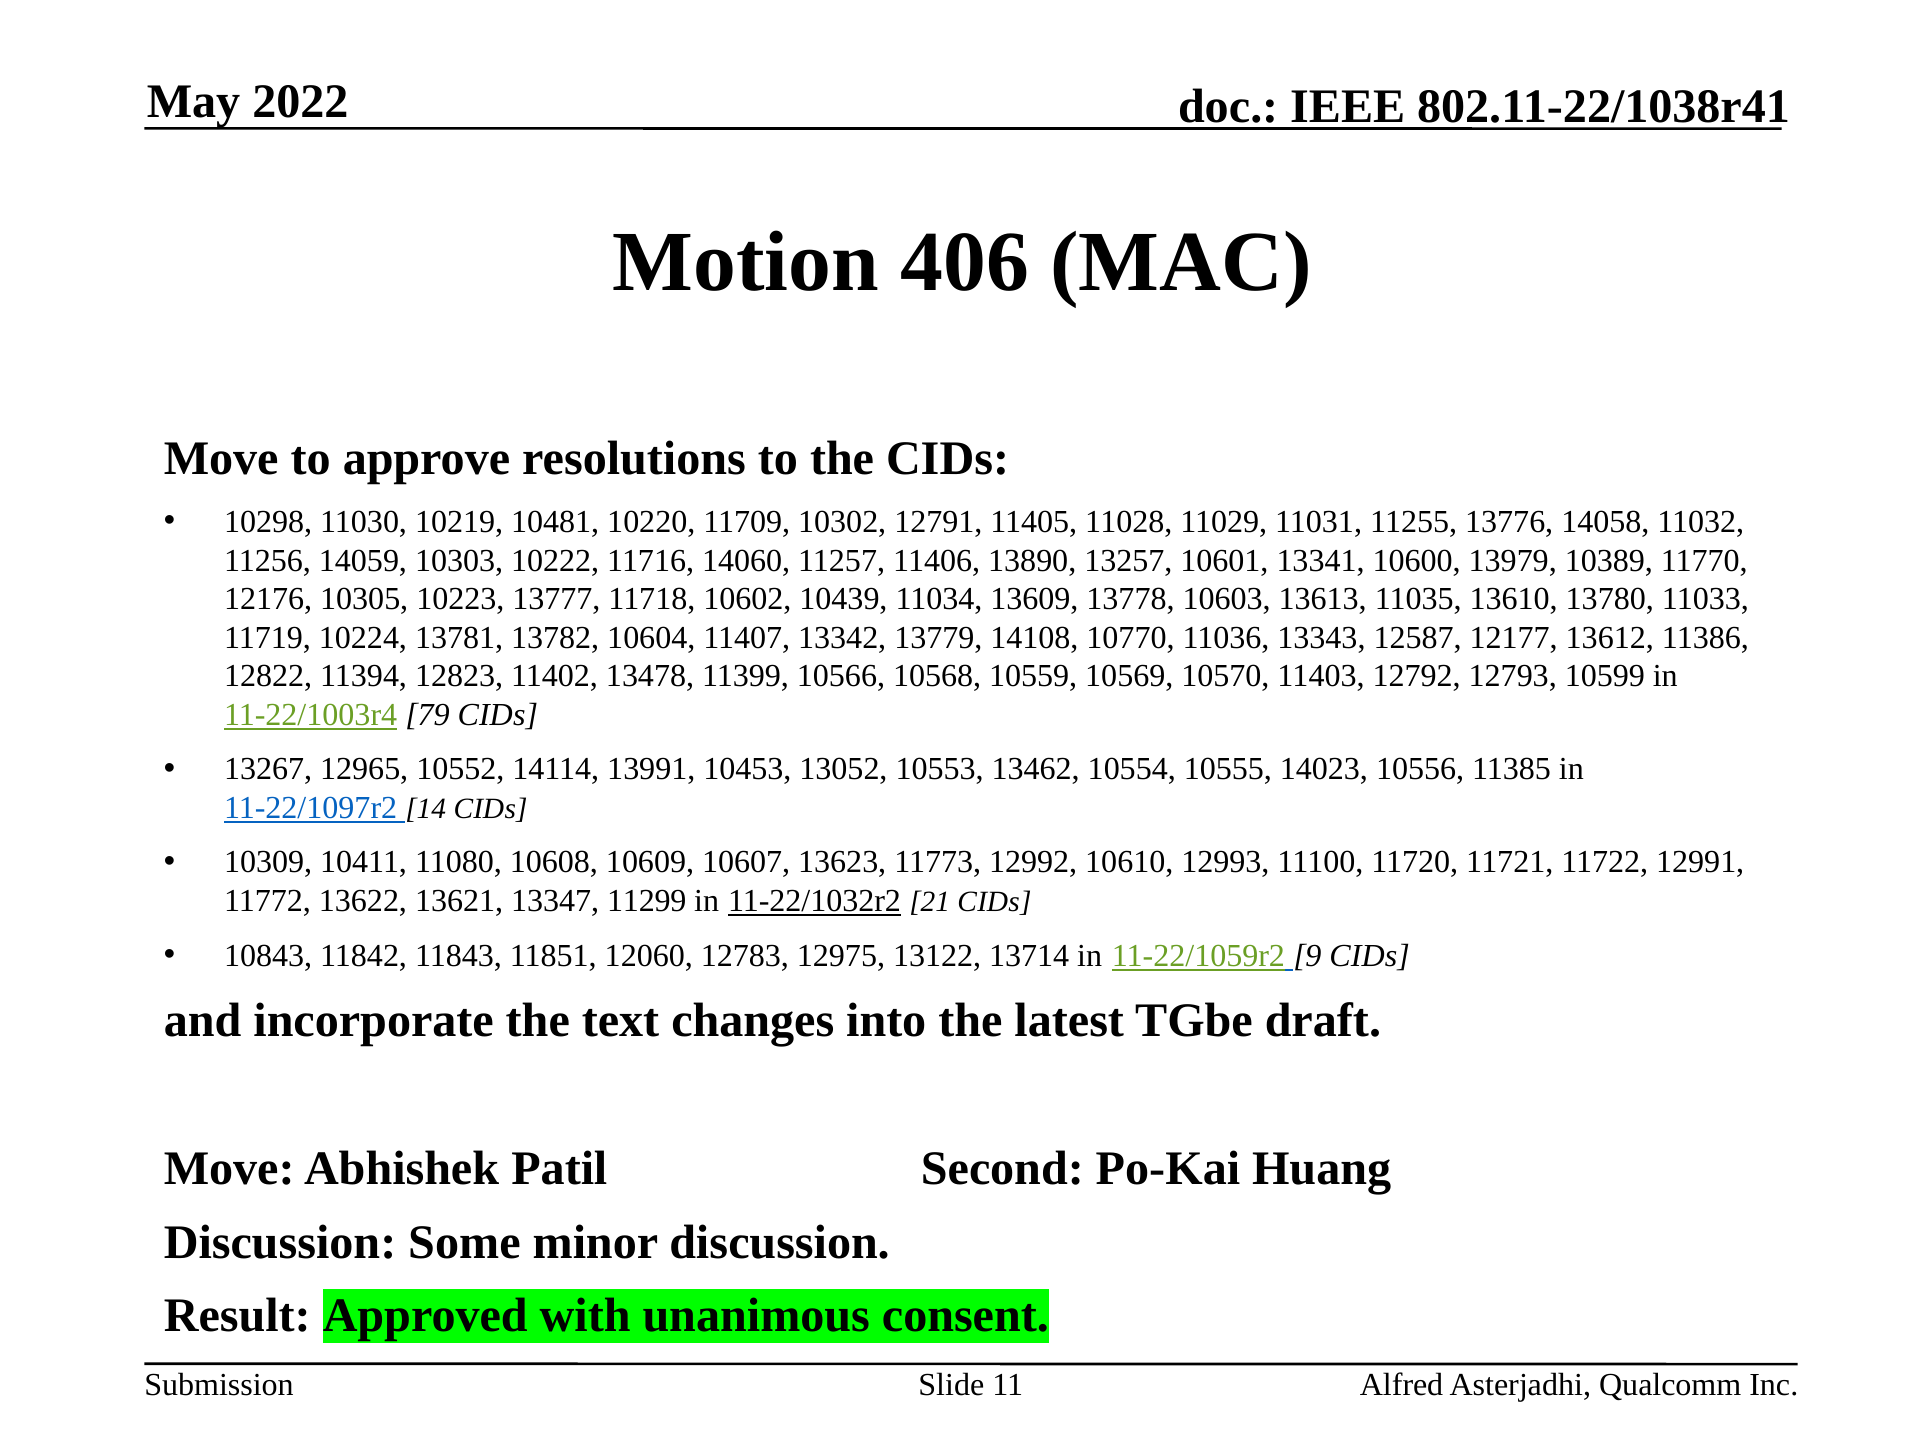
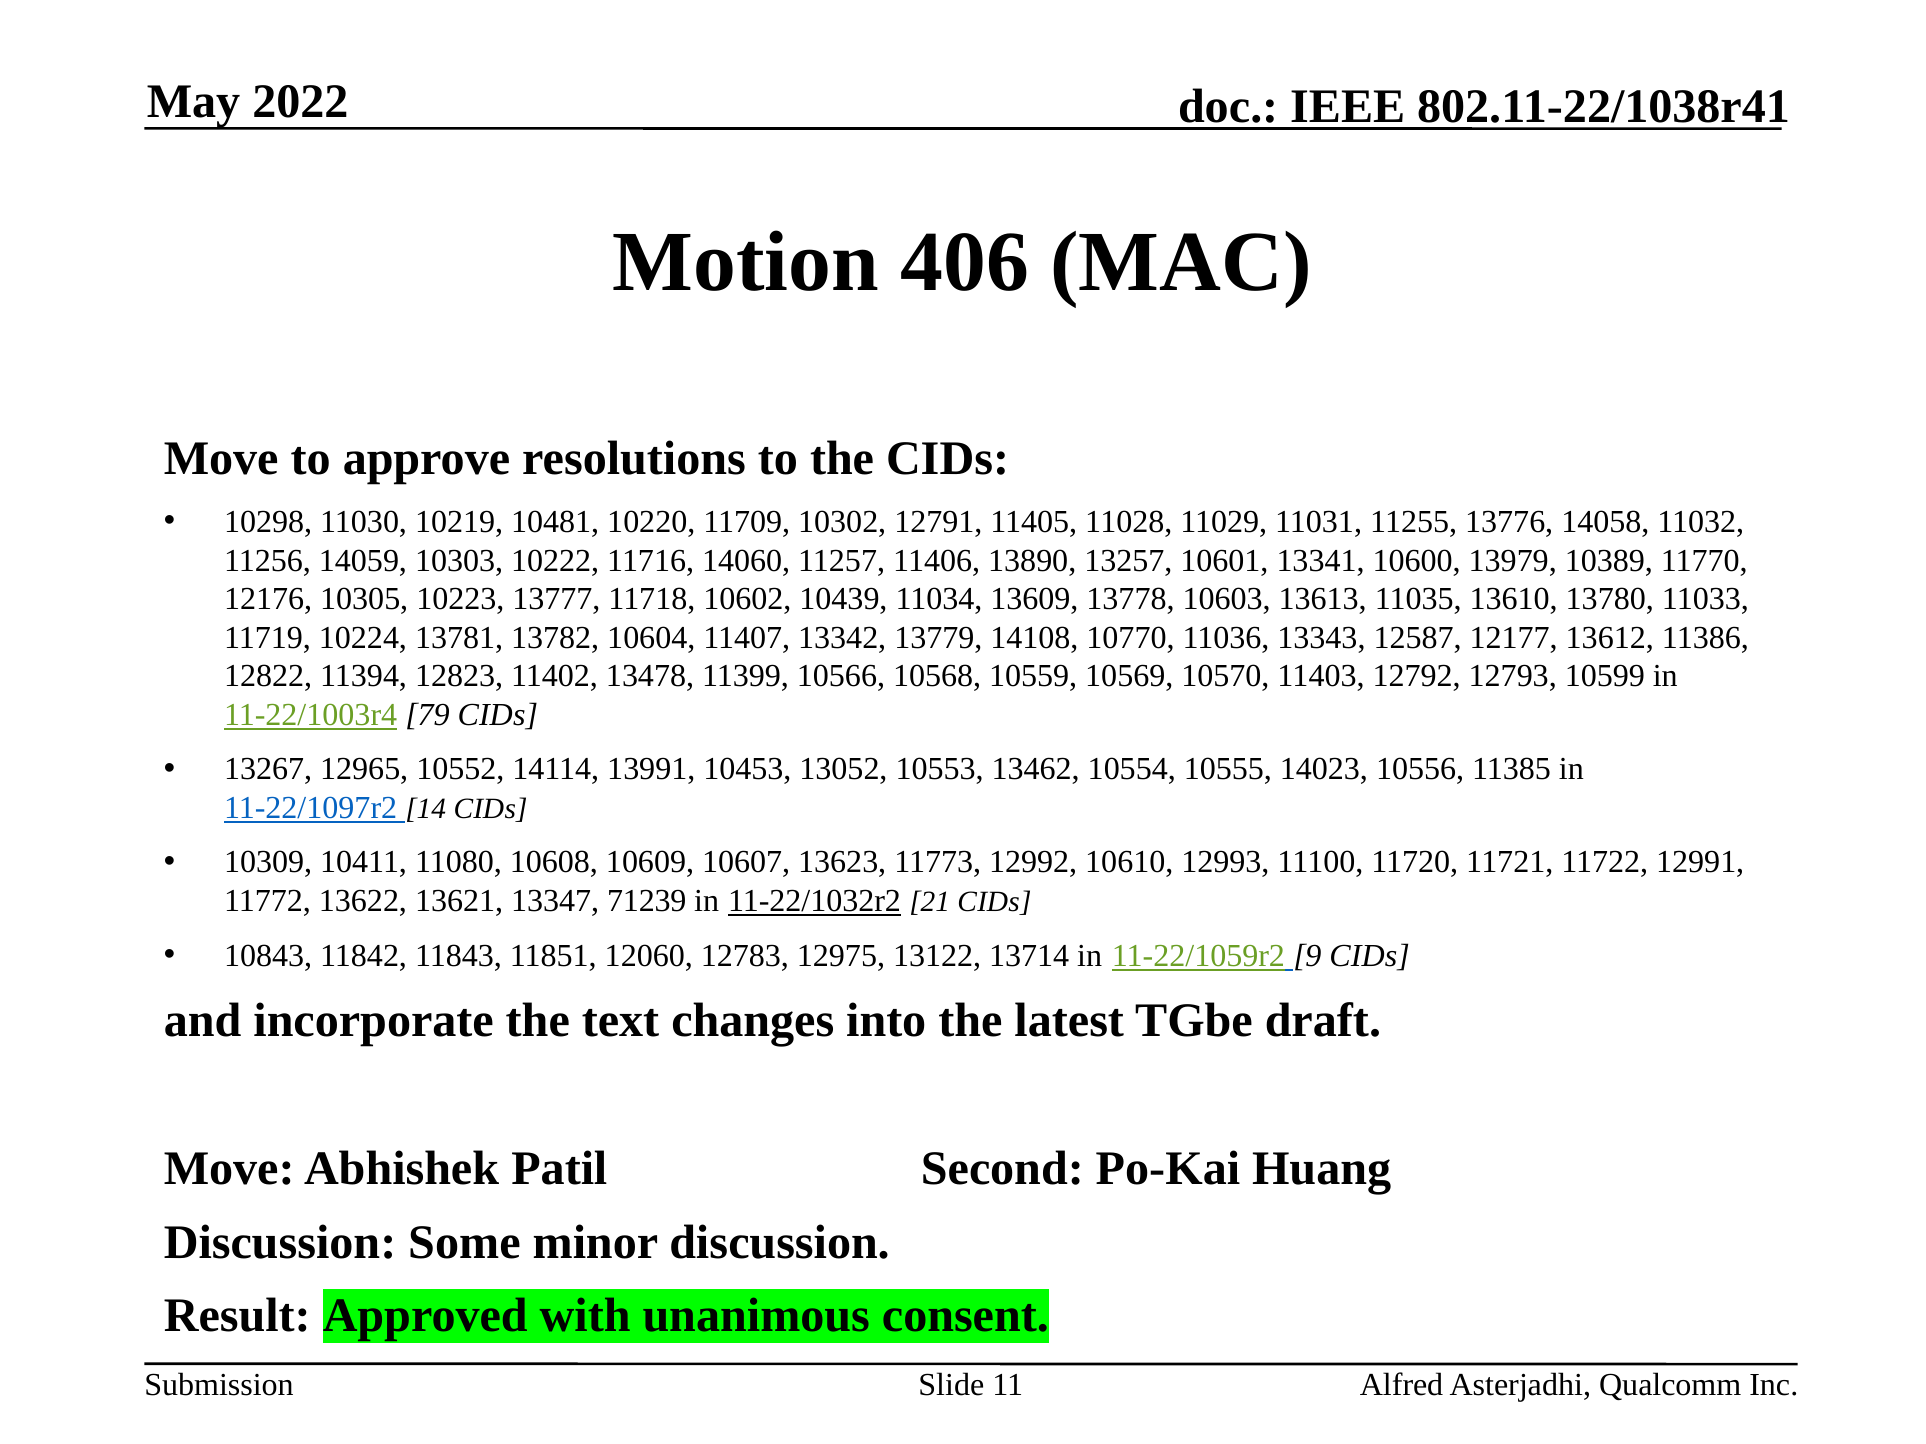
11299: 11299 -> 71239
